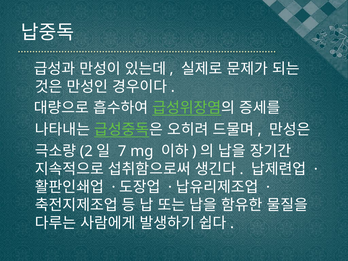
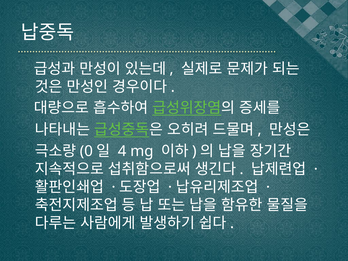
2: 2 -> 0
7: 7 -> 4
